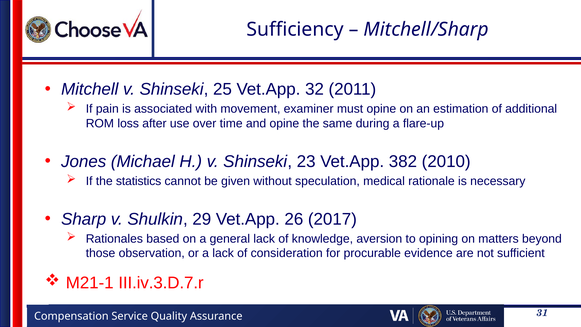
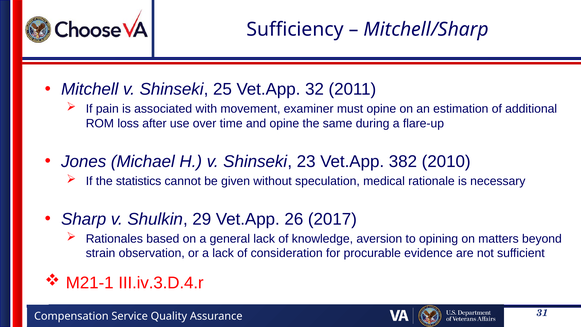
those: those -> strain
III.iv.3.D.7.r: III.iv.3.D.7.r -> III.iv.3.D.4.r
